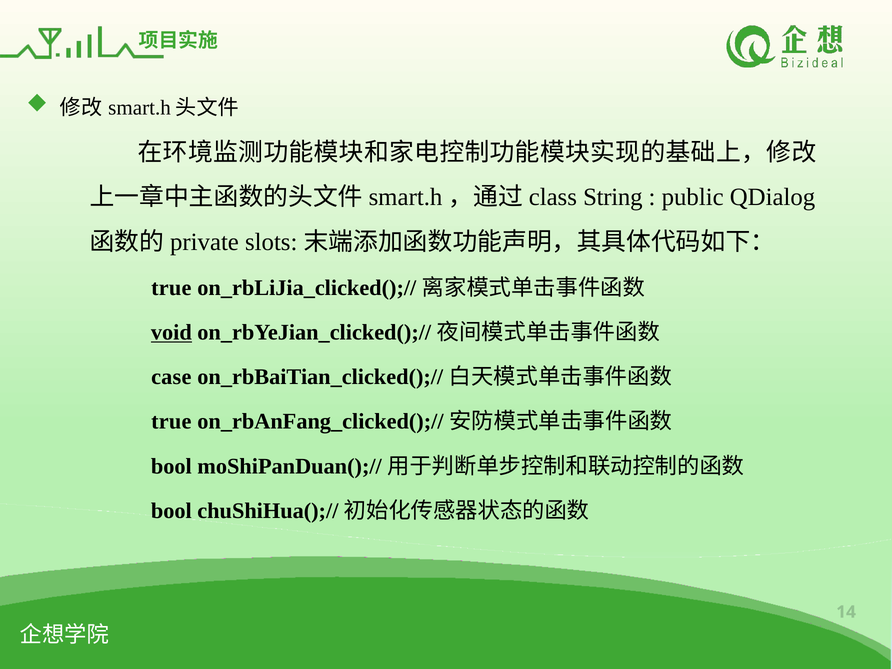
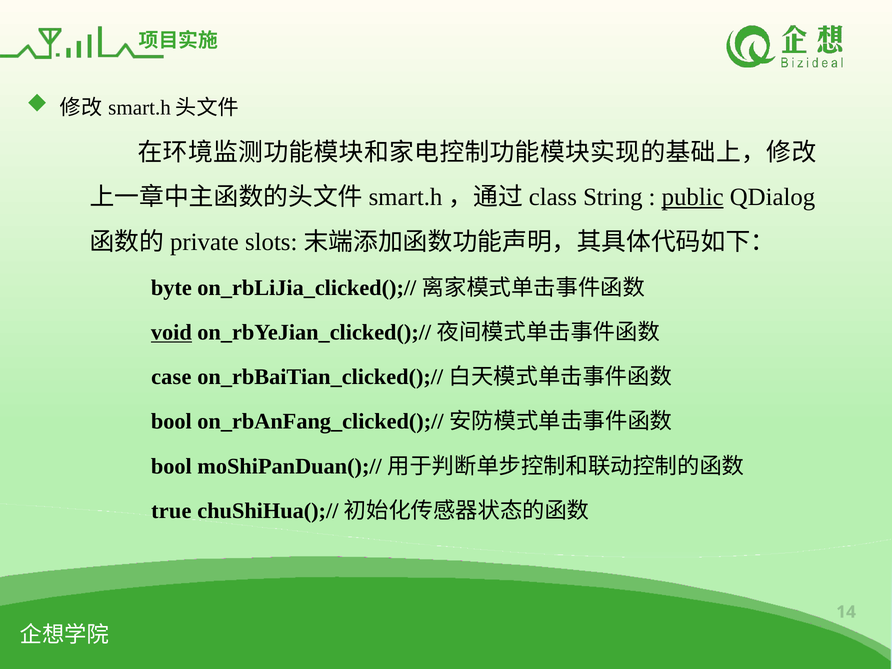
public underline: none -> present
true at (171, 288): true -> byte
true at (171, 422): true -> bool
bool at (171, 511): bool -> true
